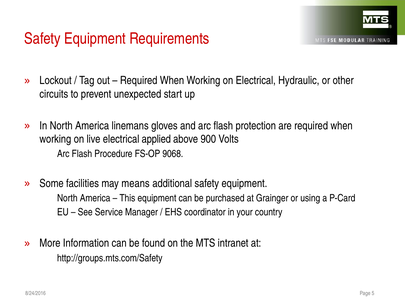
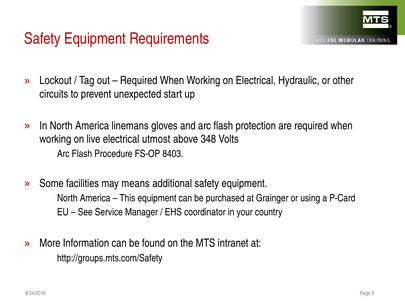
applied: applied -> utmost
900: 900 -> 348
9068: 9068 -> 8403
